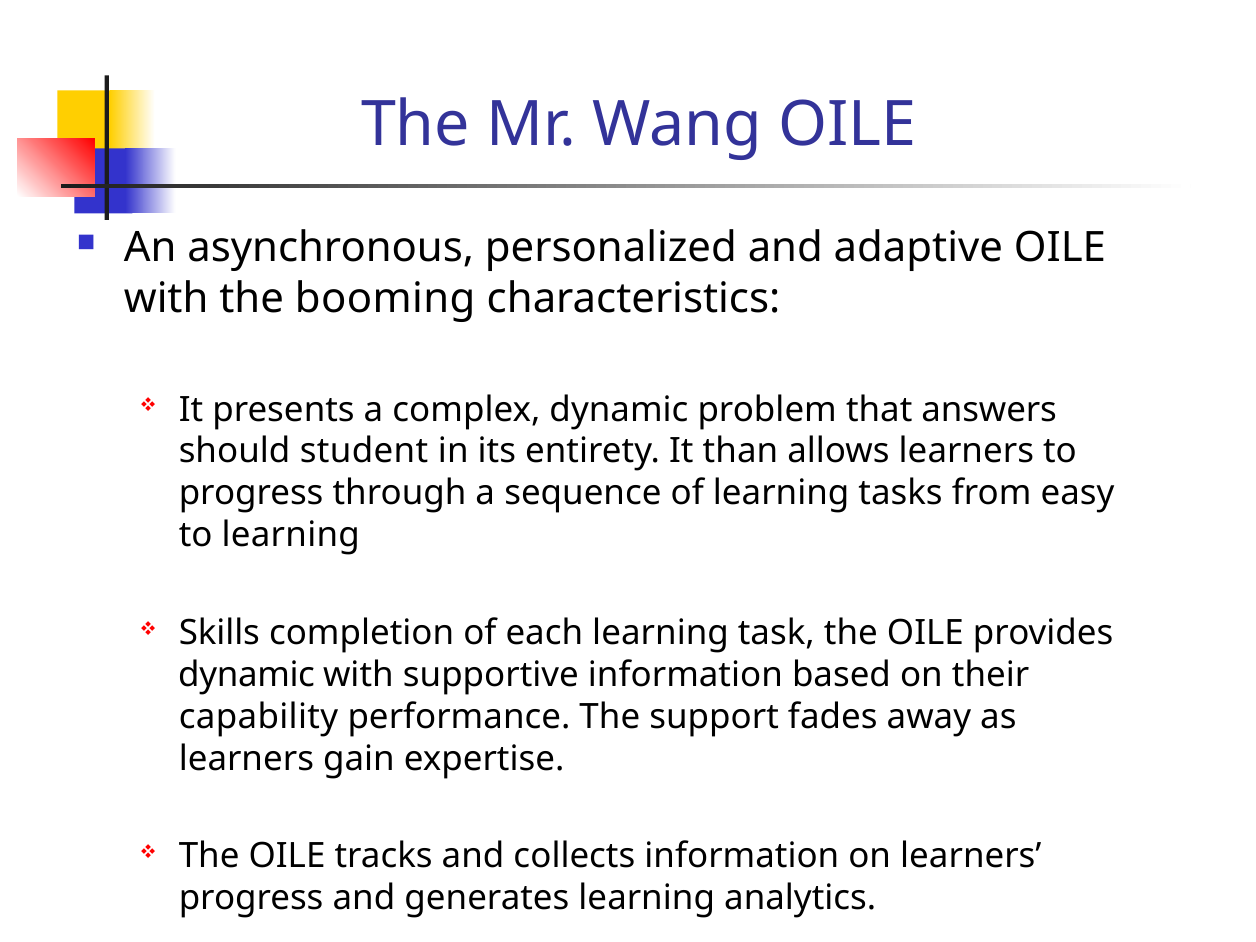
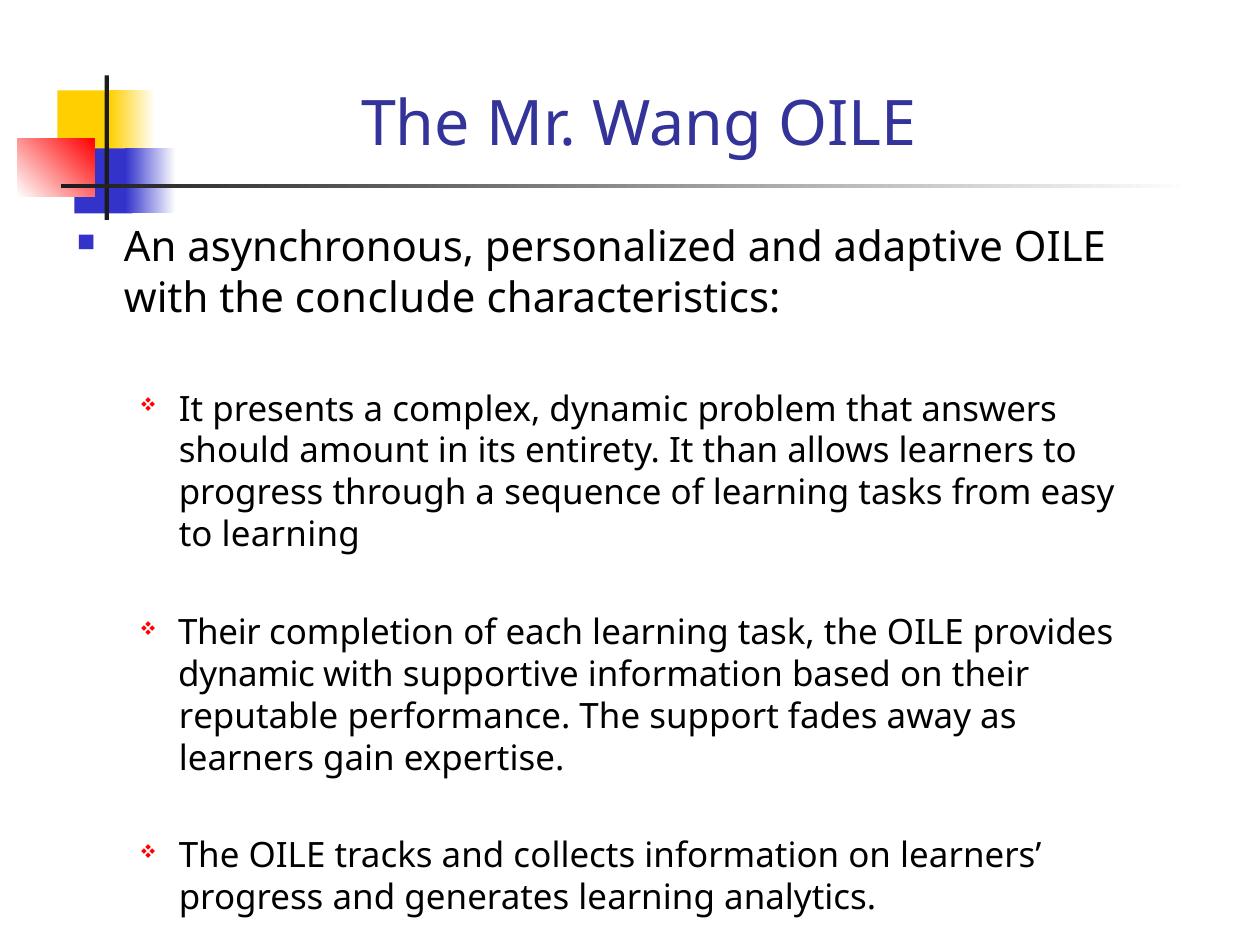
booming: booming -> conclude
student: student -> amount
Skills at (219, 633): Skills -> Their
capability: capability -> reputable
